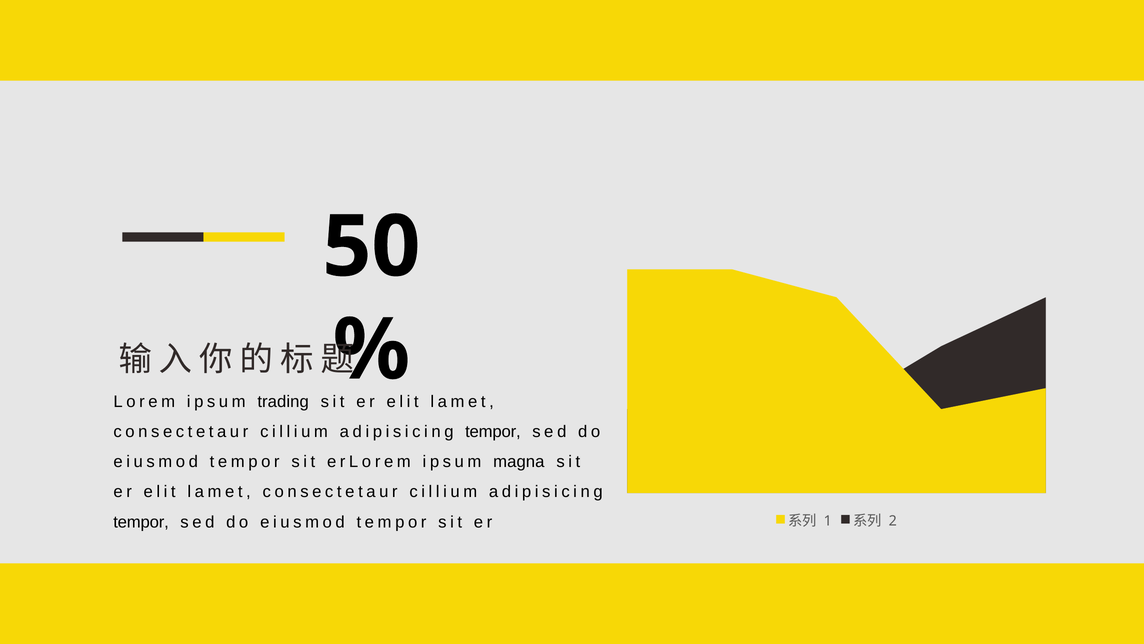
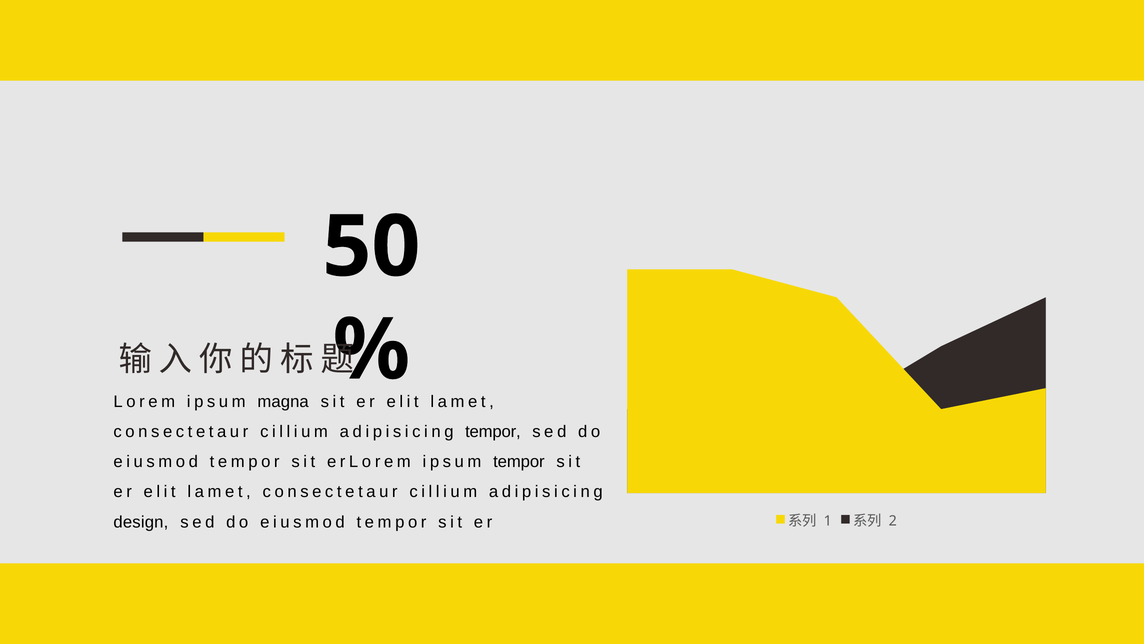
trading: trading -> magna
ipsum magna: magna -> tempor
tempor at (141, 522): tempor -> design
